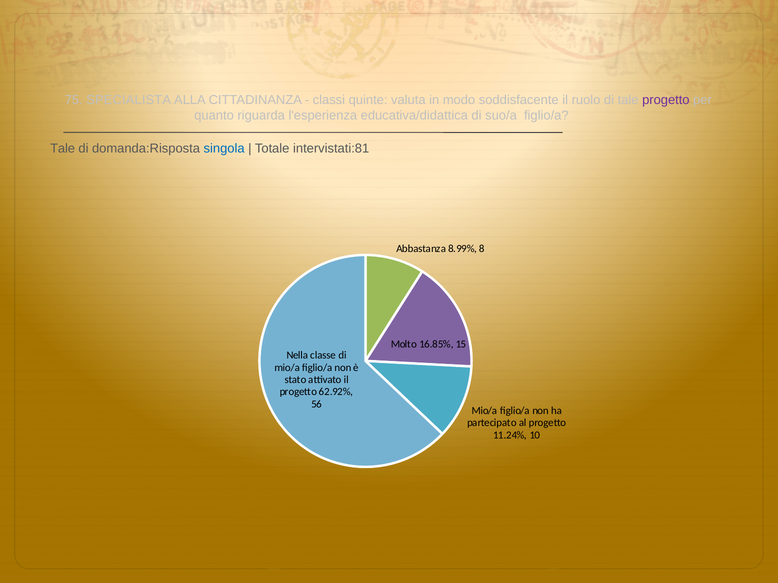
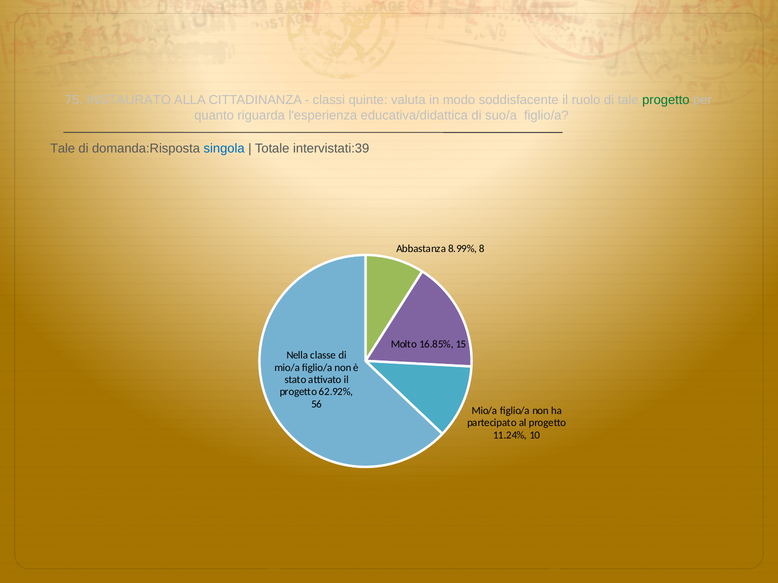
SPECIALISTA: SPECIALISTA -> INSTAURATO
progetto at (666, 100) colour: purple -> green
intervistati:81: intervistati:81 -> intervistati:39
